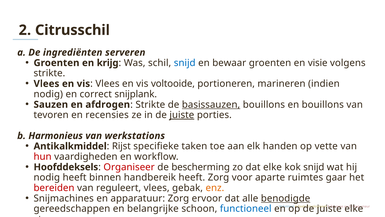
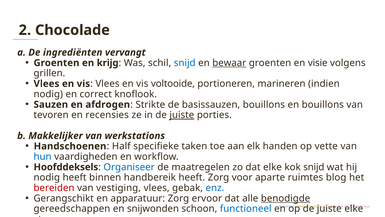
Citrusschil: Citrusschil -> Chocolade
serveren: serveren -> vervangt
bewaar underline: none -> present
strikte at (49, 73): strikte -> grillen
snijplank: snijplank -> knoflook
basissauzen underline: present -> none
Harmonieus: Harmonieus -> Makkelijker
Antikalkmiddel: Antikalkmiddel -> Handschoenen
Rijst: Rijst -> Half
hun colour: red -> blue
Organiseer colour: red -> blue
bescherming: bescherming -> maatregelen
gaar: gaar -> blog
reguleert: reguleert -> vestiging
enz colour: orange -> blue
Snijmachines: Snijmachines -> Gerangschikt
belangrijke: belangrijke -> snijwonden
